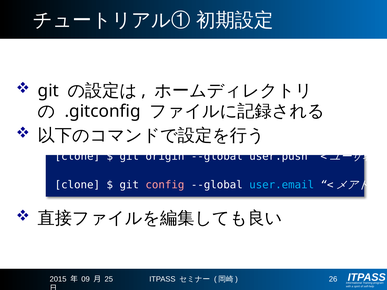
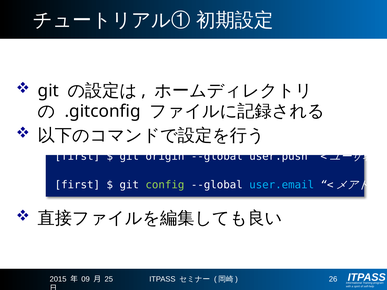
clone at (77, 157): clone -> first
clone at (77, 185): clone -> first
config colour: pink -> light green
